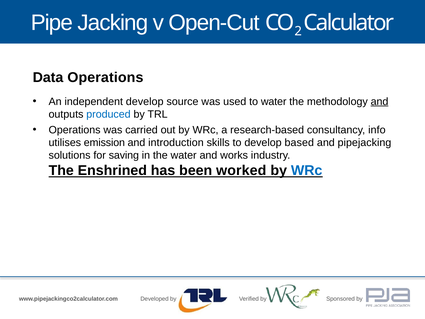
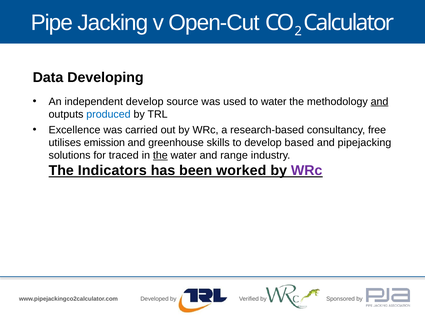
Data Operations: Operations -> Developing
Operations at (75, 130): Operations -> Excellence
info: info -> free
introduction: introduction -> greenhouse
saving: saving -> traced
the at (160, 155) underline: none -> present
works: works -> range
Enshrined: Enshrined -> Indicators
WRc at (307, 170) colour: blue -> purple
